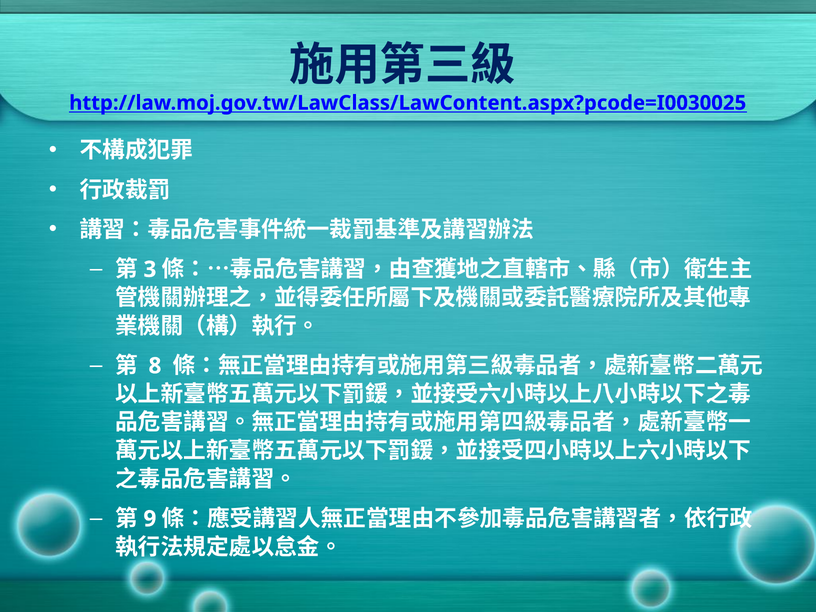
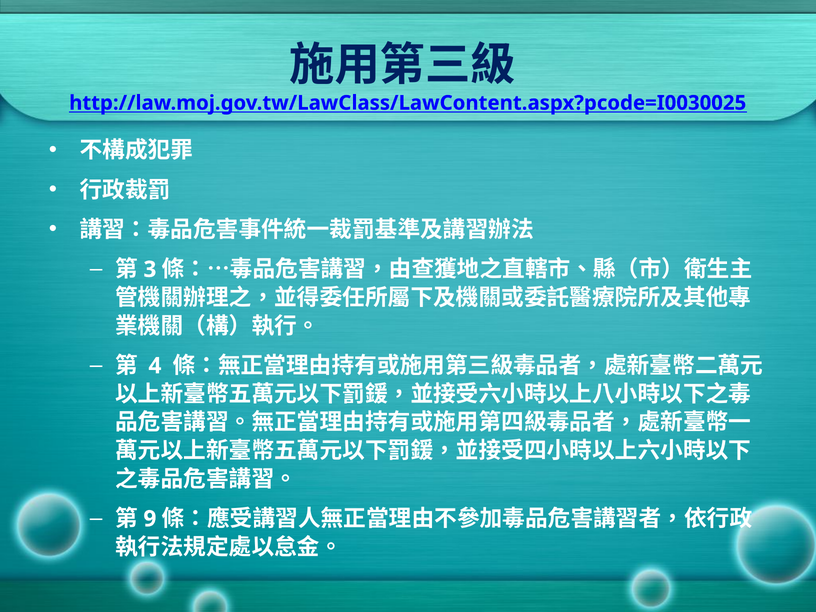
8: 8 -> 4
